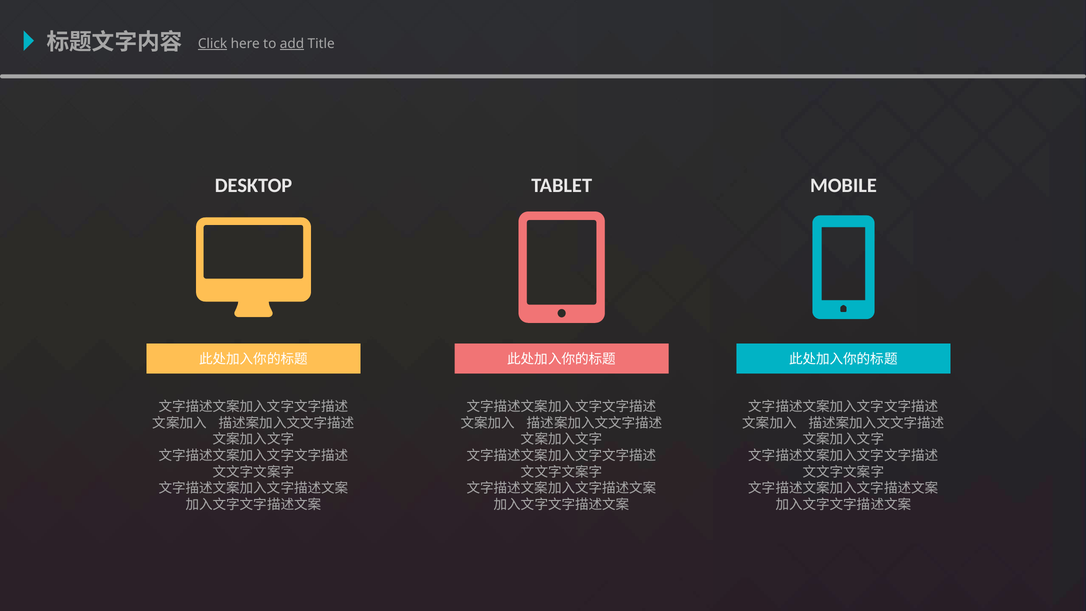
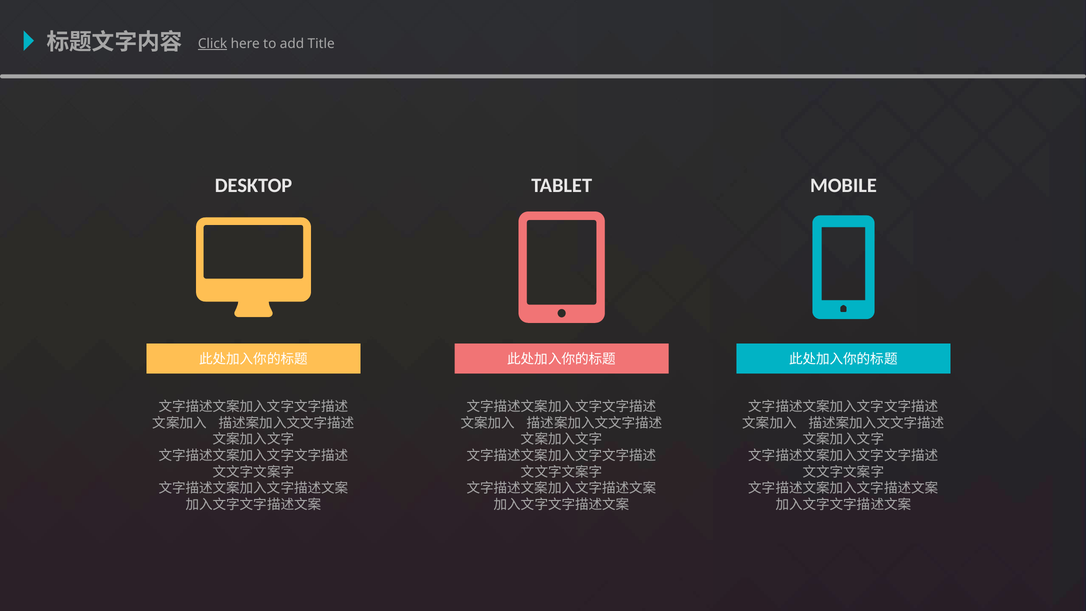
add underline: present -> none
